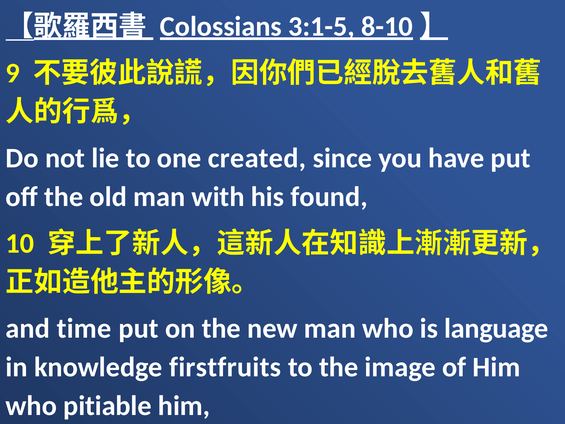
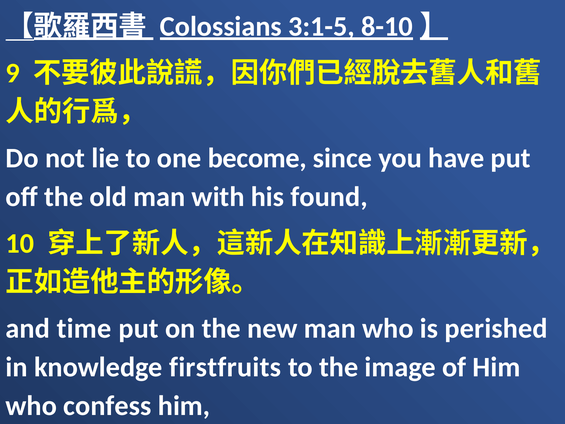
created: created -> become
language: language -> perished
pitiable: pitiable -> confess
